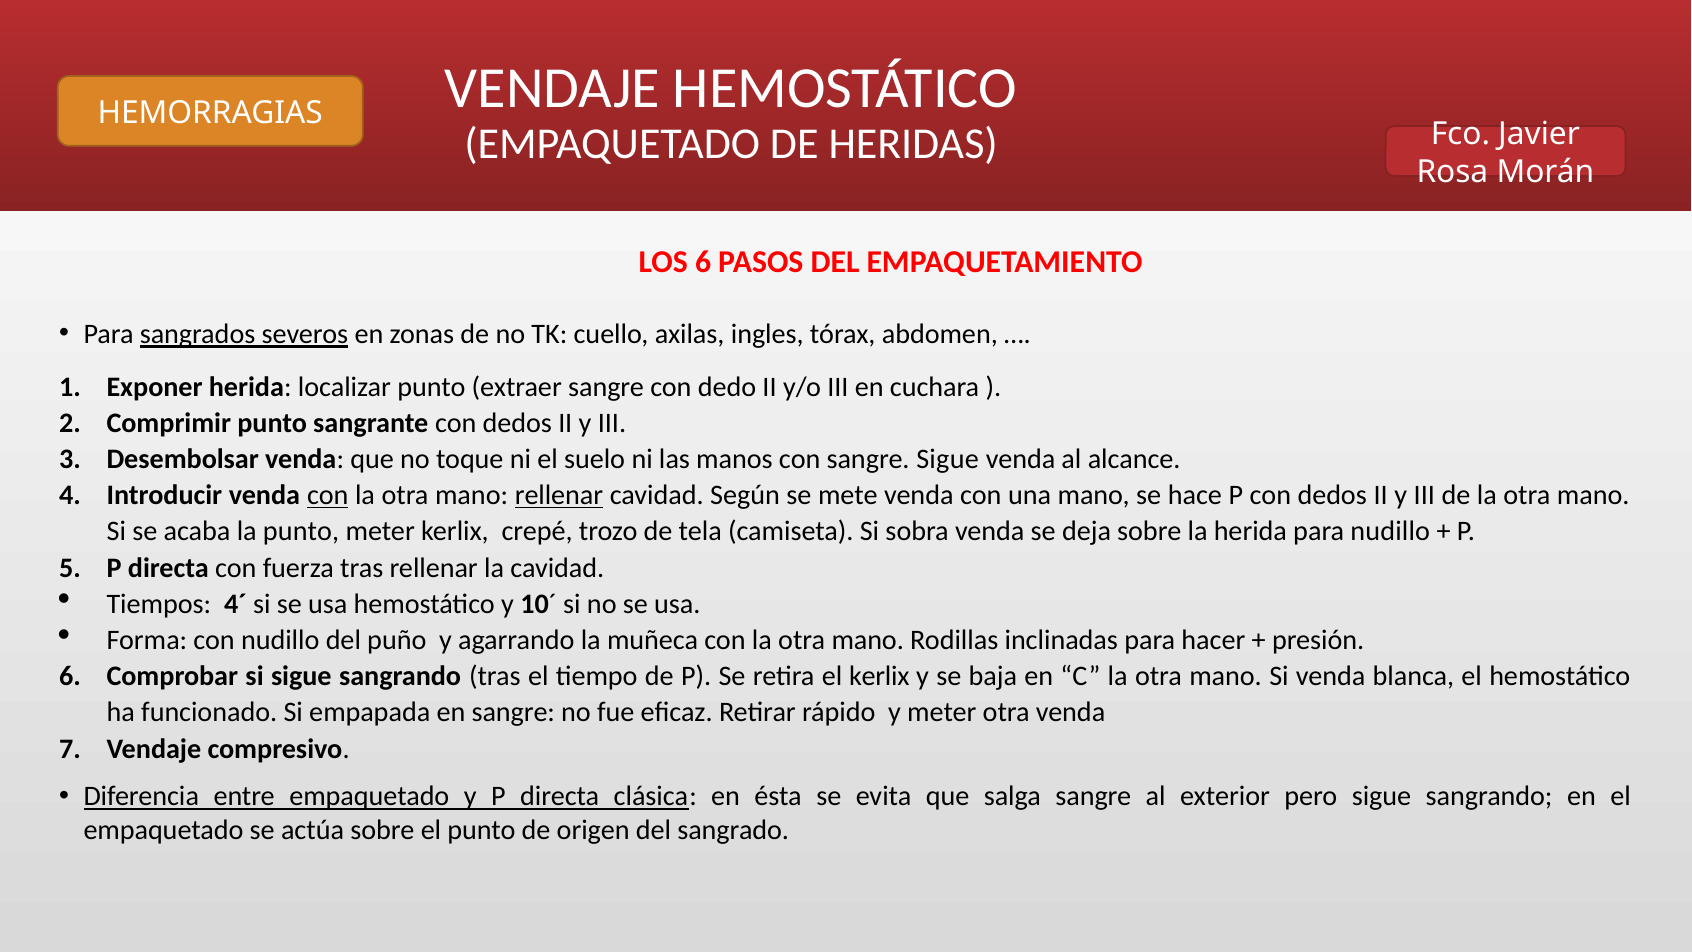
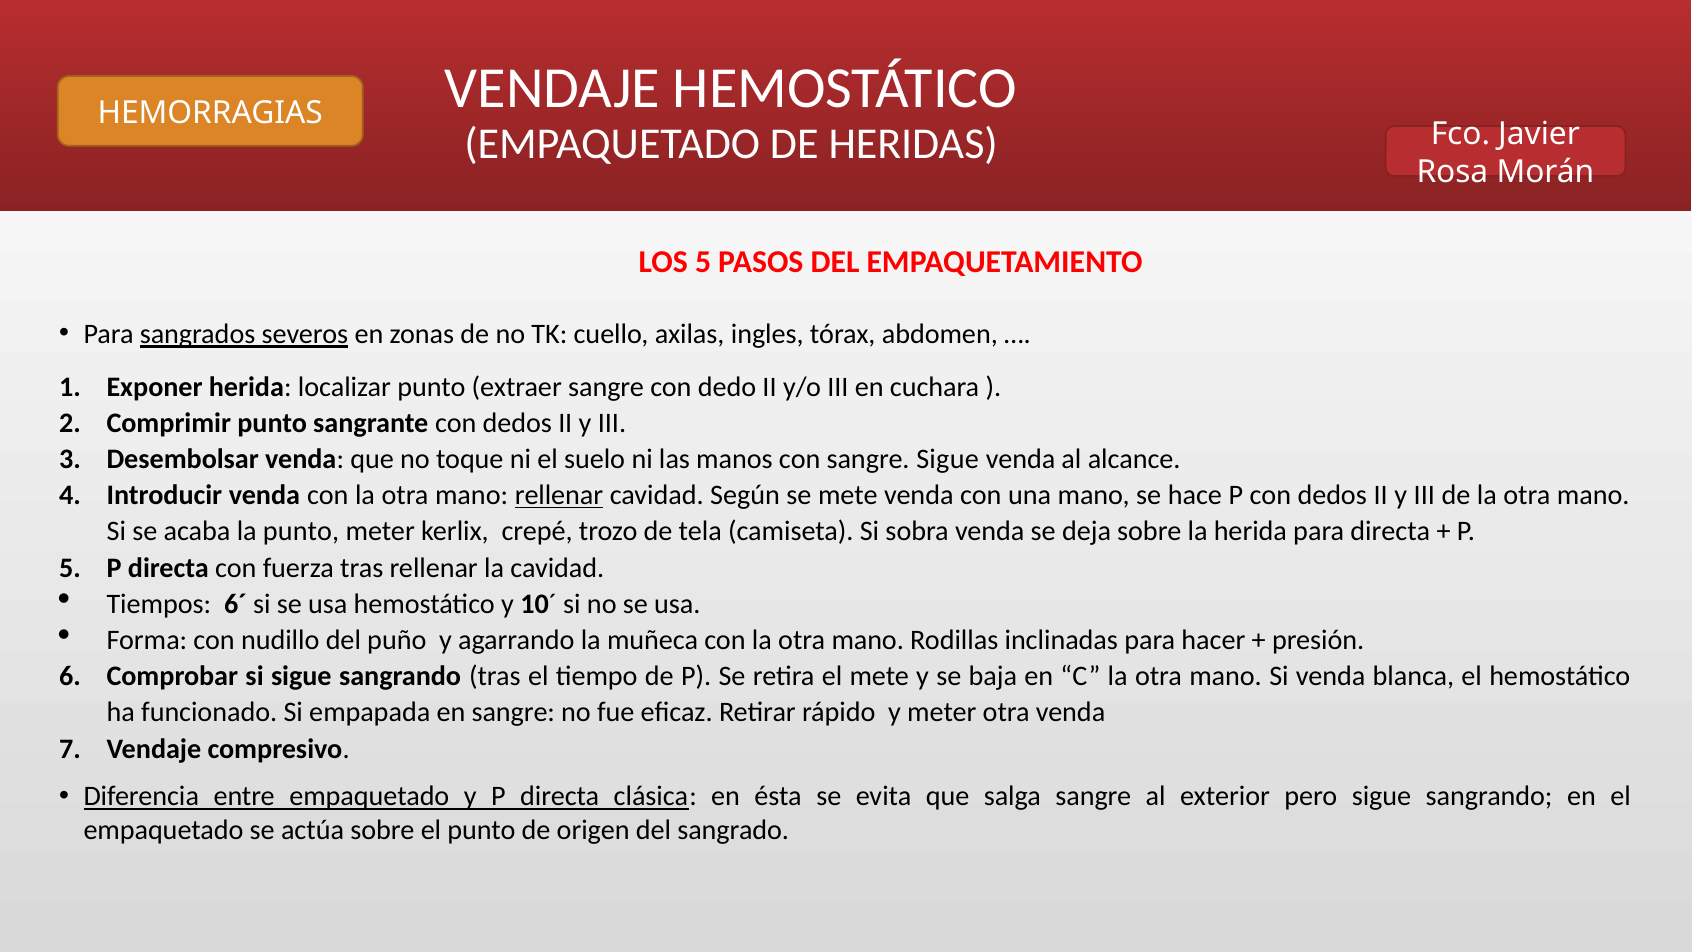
LOS 6: 6 -> 5
con at (328, 495) underline: present -> none
para nudillo: nudillo -> directa
4´: 4´ -> 6´
el kerlix: kerlix -> mete
